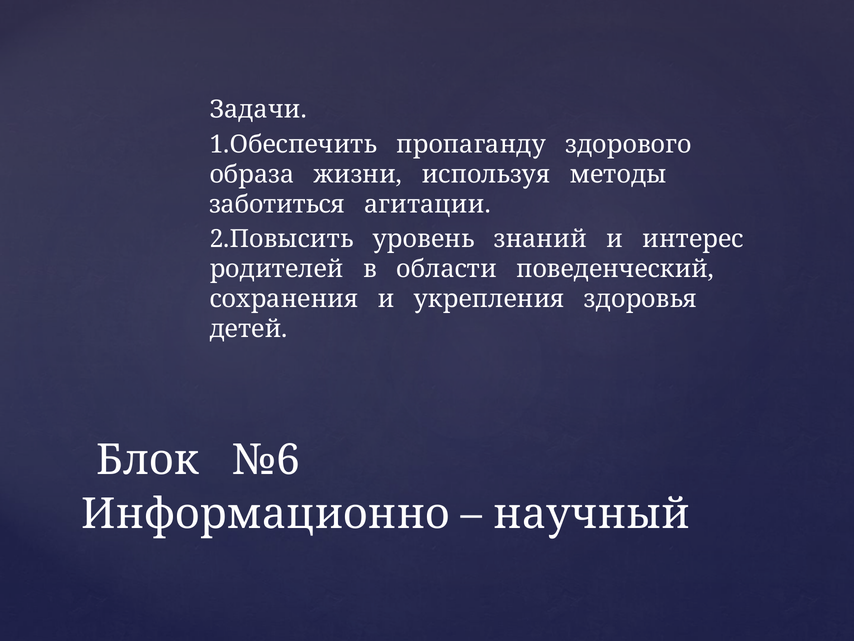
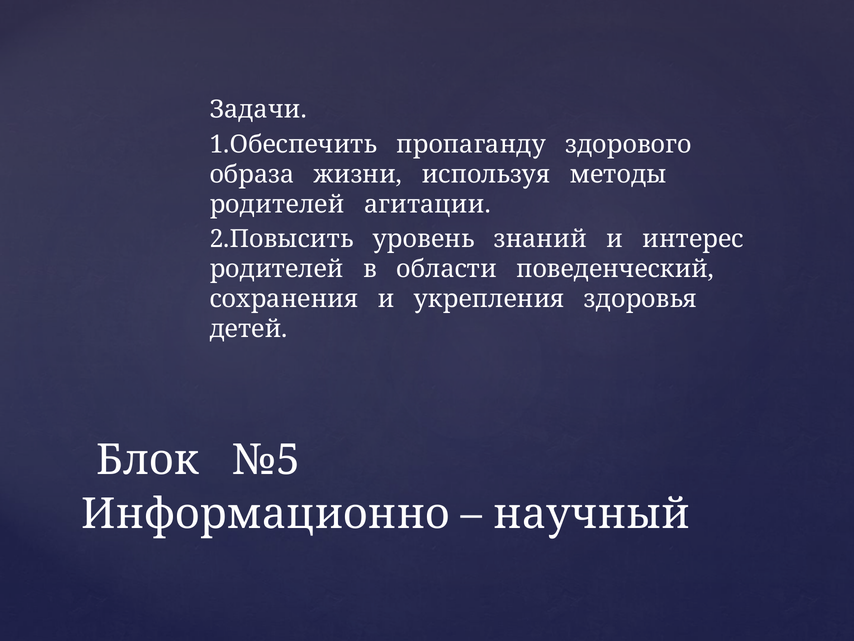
заботиться at (277, 204): заботиться -> родителей
№6: №6 -> №5
